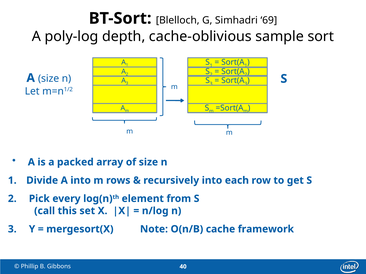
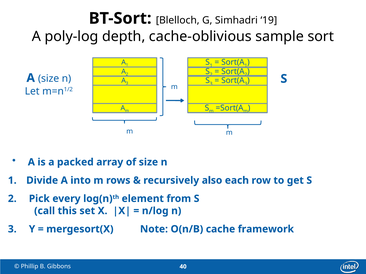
69: 69 -> 19
recursively into: into -> also
